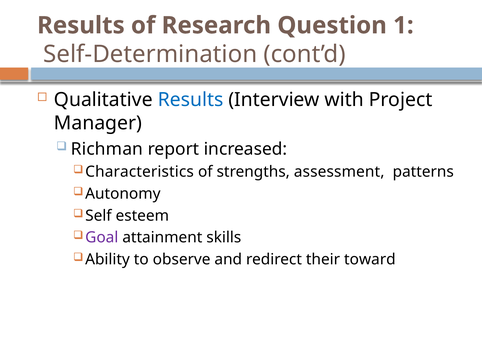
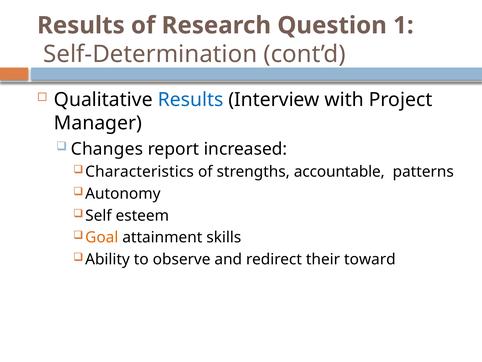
Richman: Richman -> Changes
assessment: assessment -> accountable
Goal colour: purple -> orange
